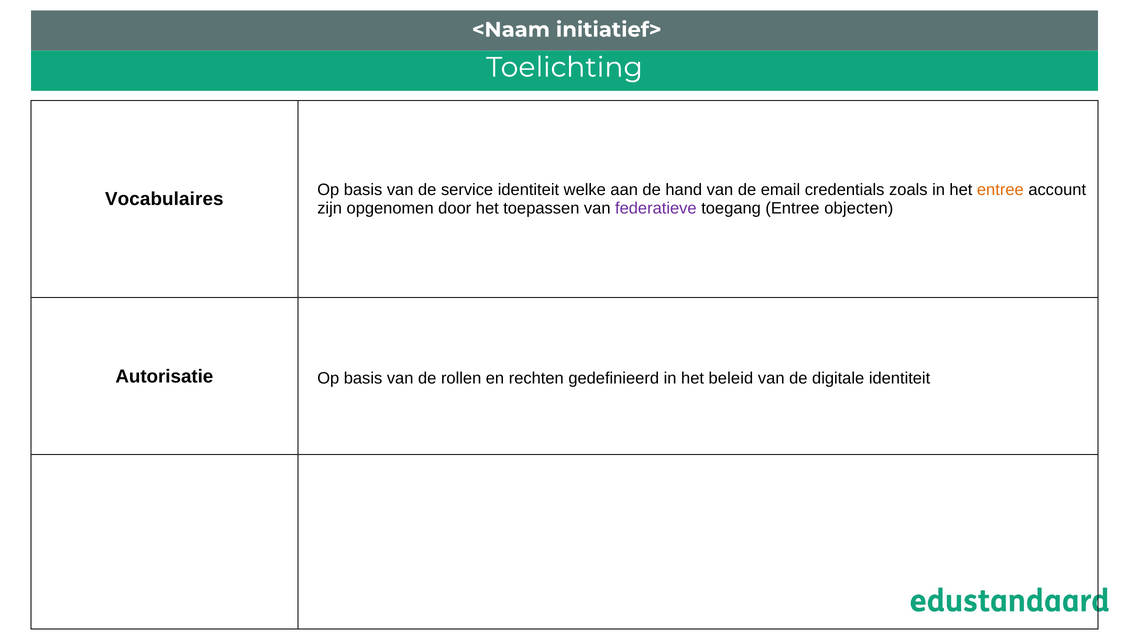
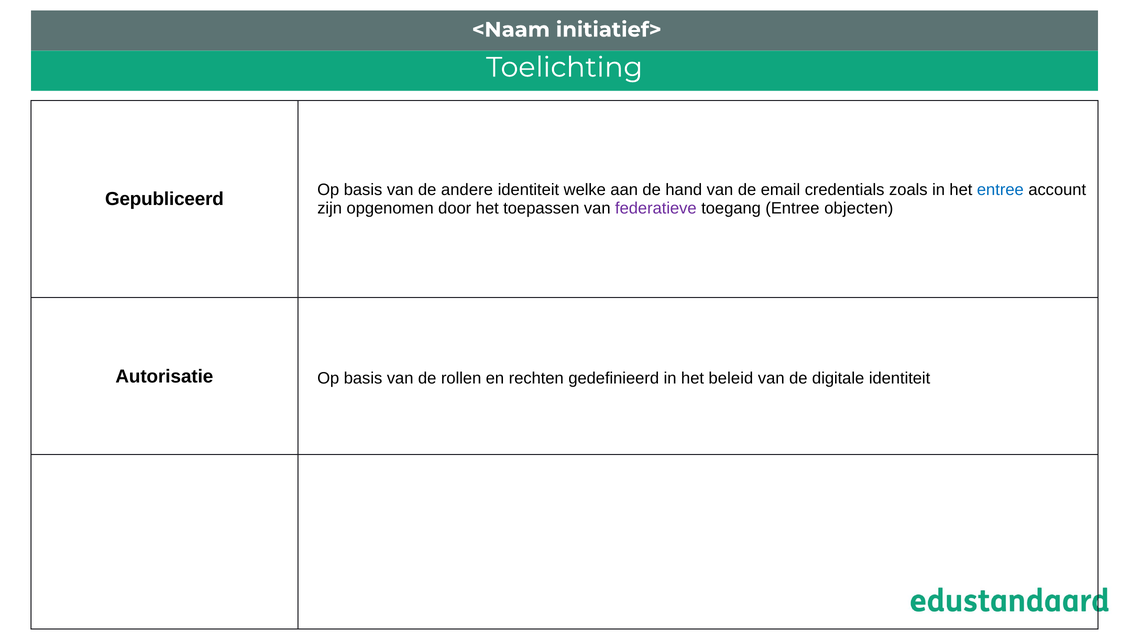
Vocabulaires: Vocabulaires -> Gepubliceerd
service: service -> andere
entree at (1000, 190) colour: orange -> blue
